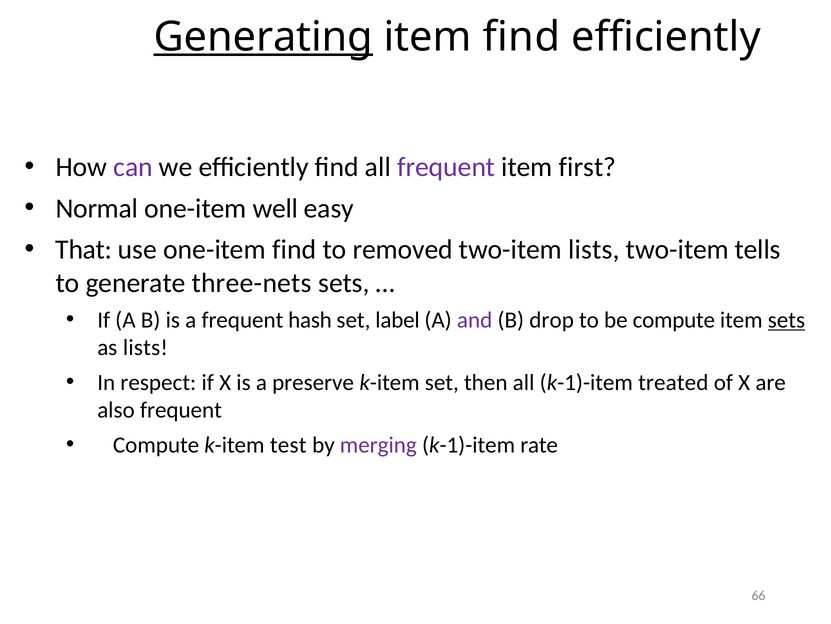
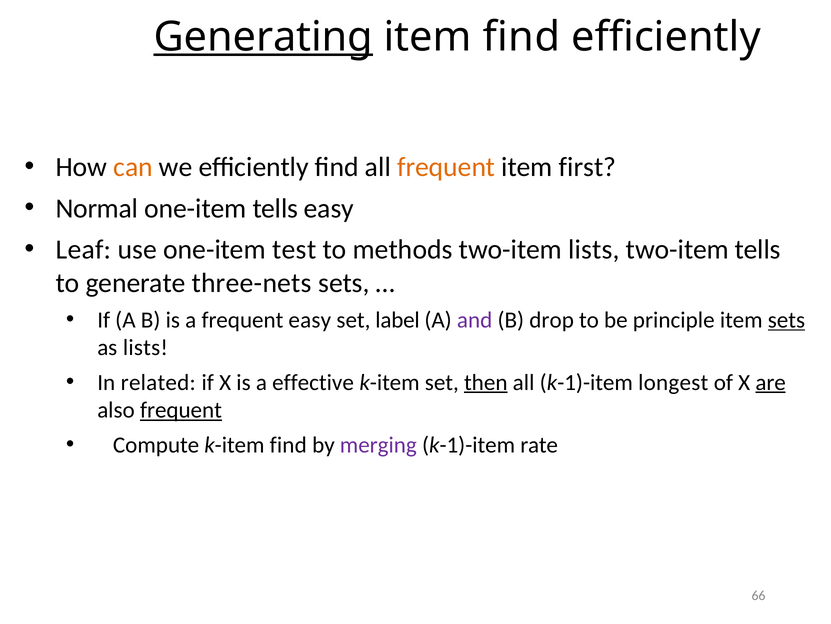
can colour: purple -> orange
frequent at (446, 167) colour: purple -> orange
one-item well: well -> tells
That: That -> Leaf
one-item find: find -> test
removed: removed -> methods
frequent hash: hash -> easy
be compute: compute -> principle
respect: respect -> related
preserve: preserve -> effective
then underline: none -> present
treated: treated -> longest
are underline: none -> present
frequent at (181, 410) underline: none -> present
k-item test: test -> find
